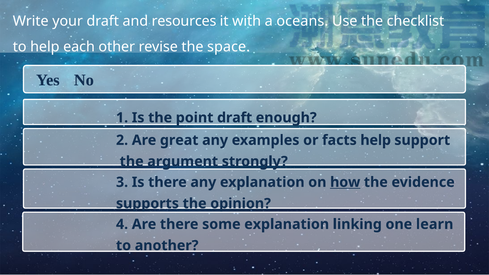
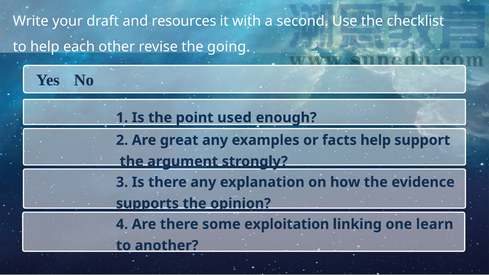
oceans: oceans -> second
space: space -> going
point draft: draft -> used
how underline: present -> none
some explanation: explanation -> exploitation
